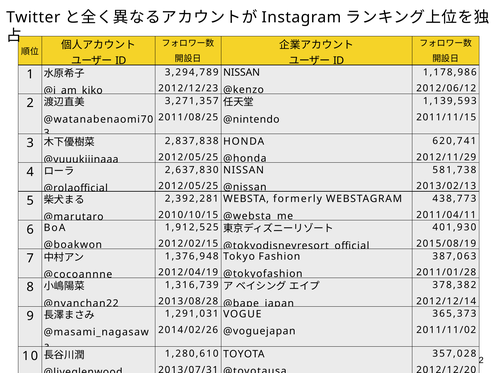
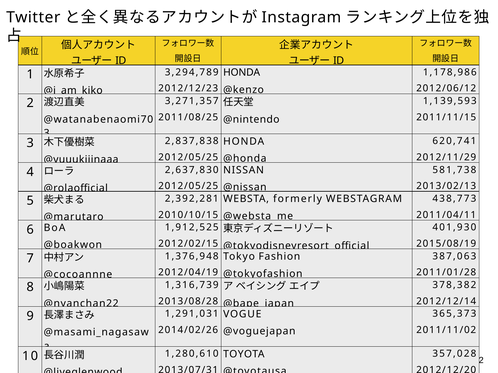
NISSAN at (242, 73): NISSAN -> HONDA
